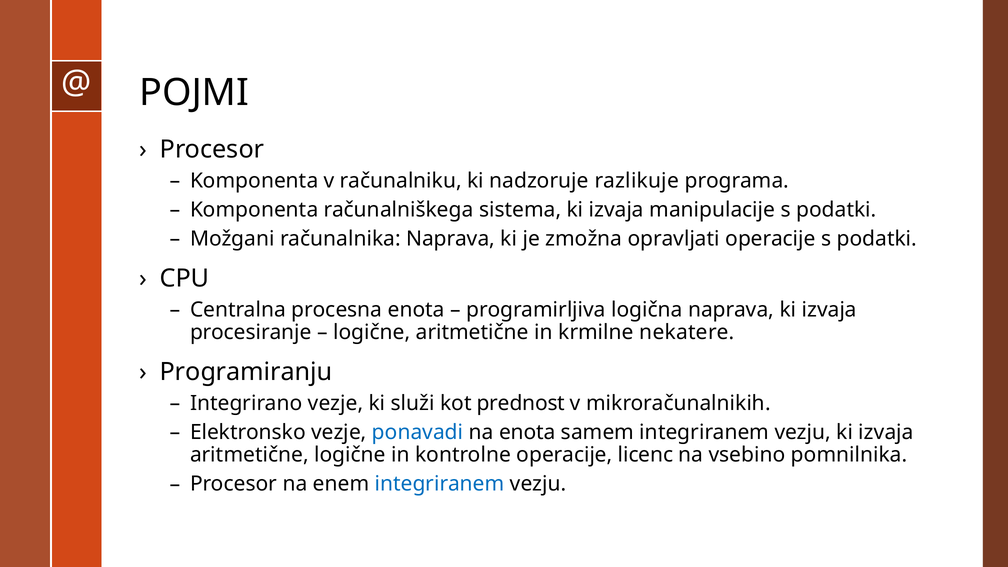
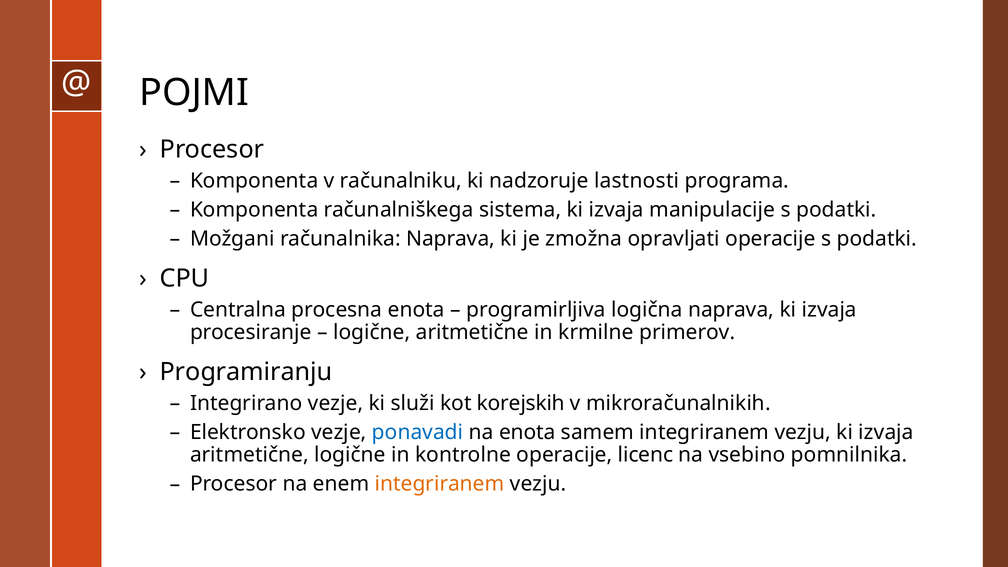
razlikuje: razlikuje -> lastnosti
nekatere: nekatere -> primerov
prednost: prednost -> korejskih
integriranem at (440, 484) colour: blue -> orange
